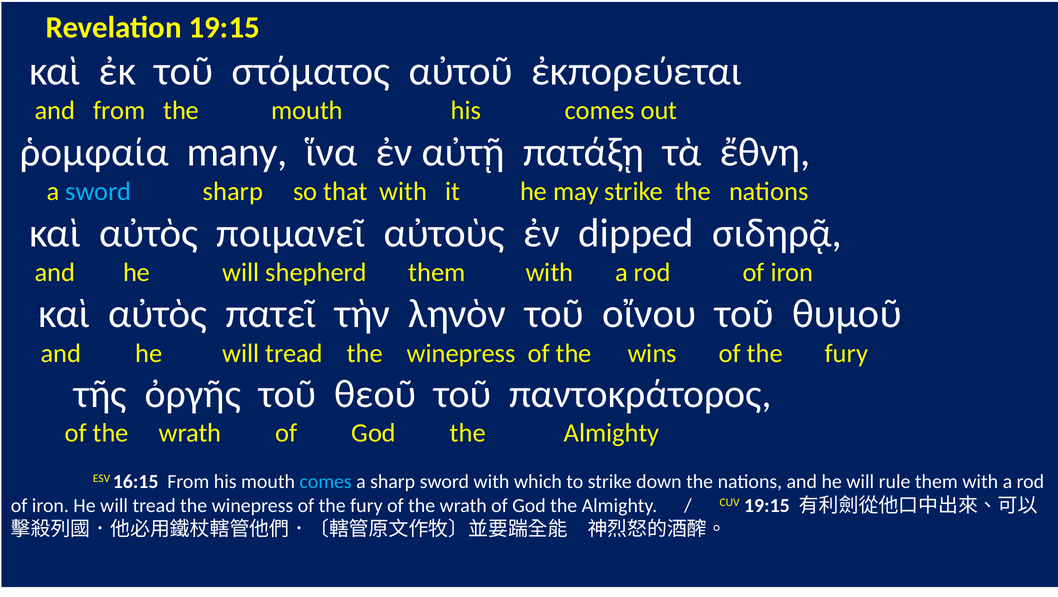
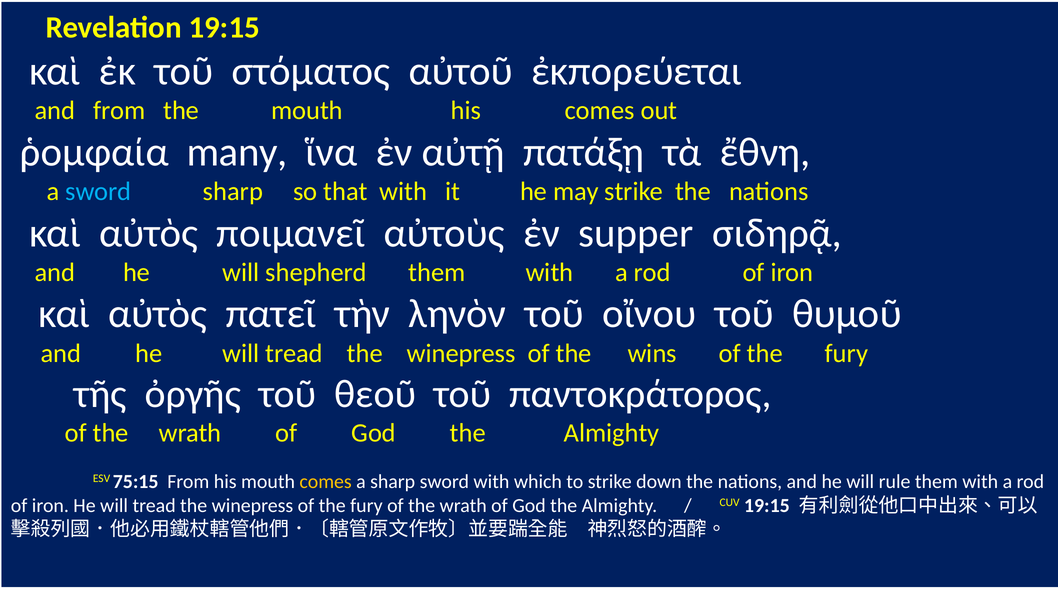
dipped: dipped -> supper
16:15: 16:15 -> 75:15
comes at (326, 481) colour: light blue -> yellow
